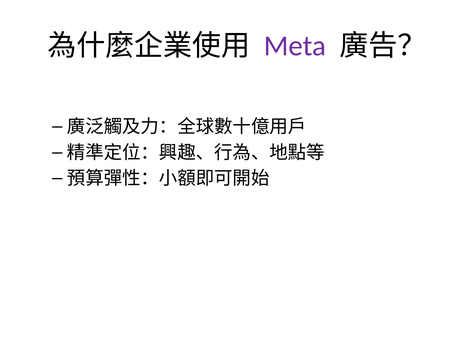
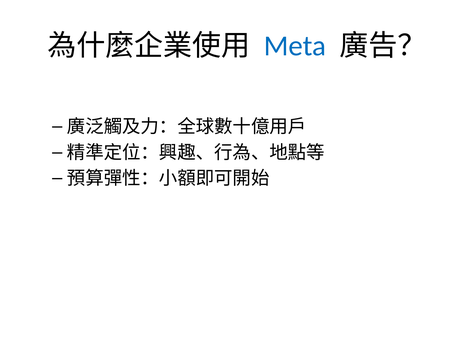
Meta colour: purple -> blue
